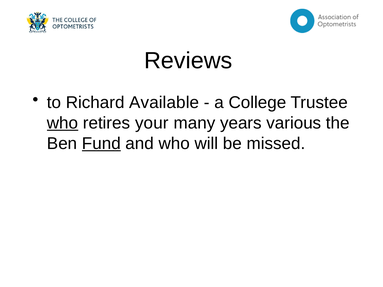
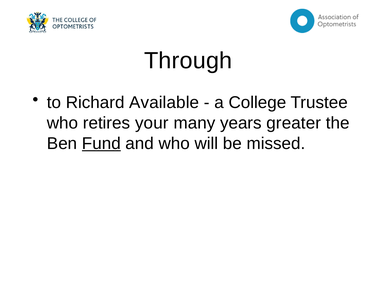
Reviews: Reviews -> Through
who at (63, 123) underline: present -> none
various: various -> greater
